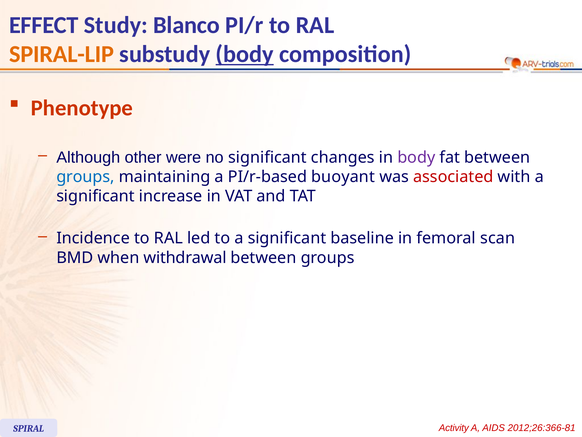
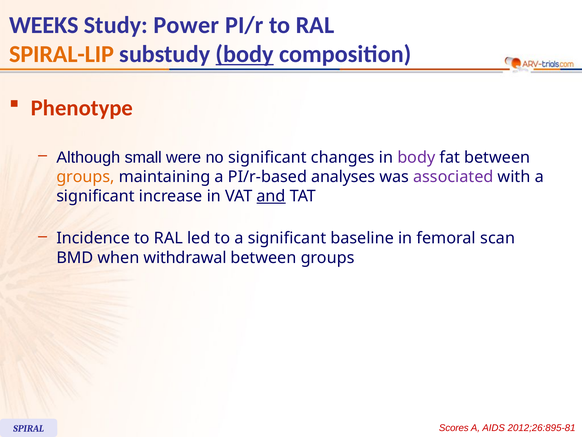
EFFECT: EFFECT -> WEEKS
Blanco: Blanco -> Power
other: other -> small
groups at (85, 177) colour: blue -> orange
buoyant: buoyant -> analyses
associated colour: red -> purple
and underline: none -> present
Activity: Activity -> Scores
2012;26:366-81: 2012;26:366-81 -> 2012;26:895-81
